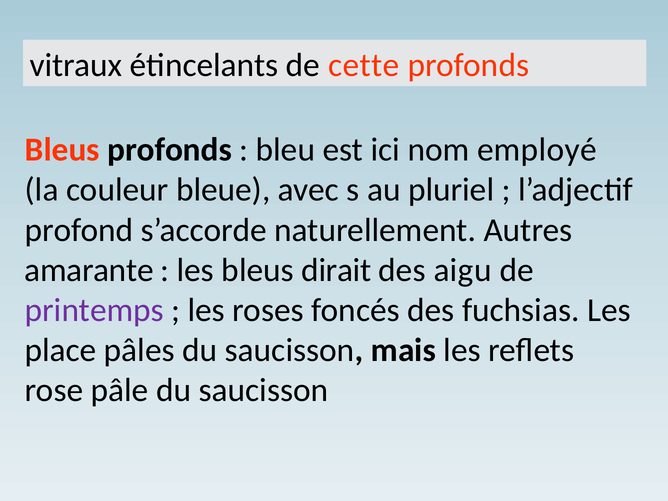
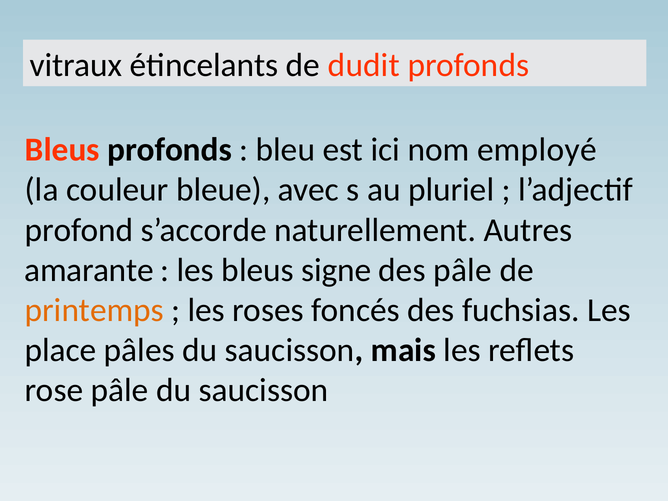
cette: cette -> dudit
dirait: dirait -> signe
des aigu: aigu -> pâle
printemps colour: purple -> orange
